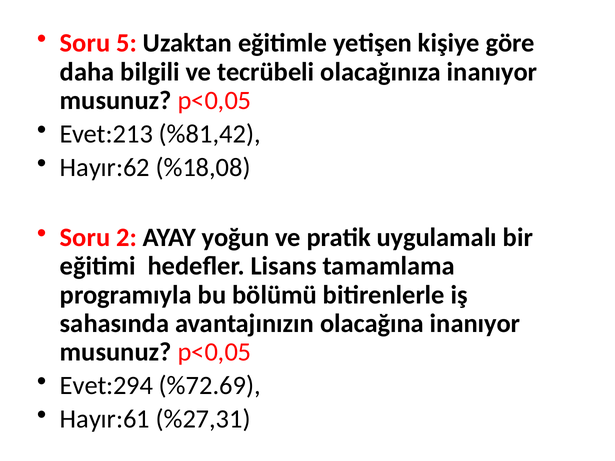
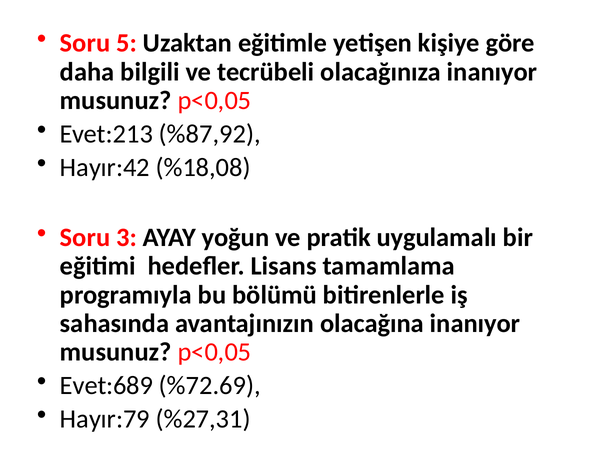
%81,42: %81,42 -> %87,92
Hayır:62: Hayır:62 -> Hayır:42
2: 2 -> 3
Evet:294: Evet:294 -> Evet:689
Hayır:61: Hayır:61 -> Hayır:79
